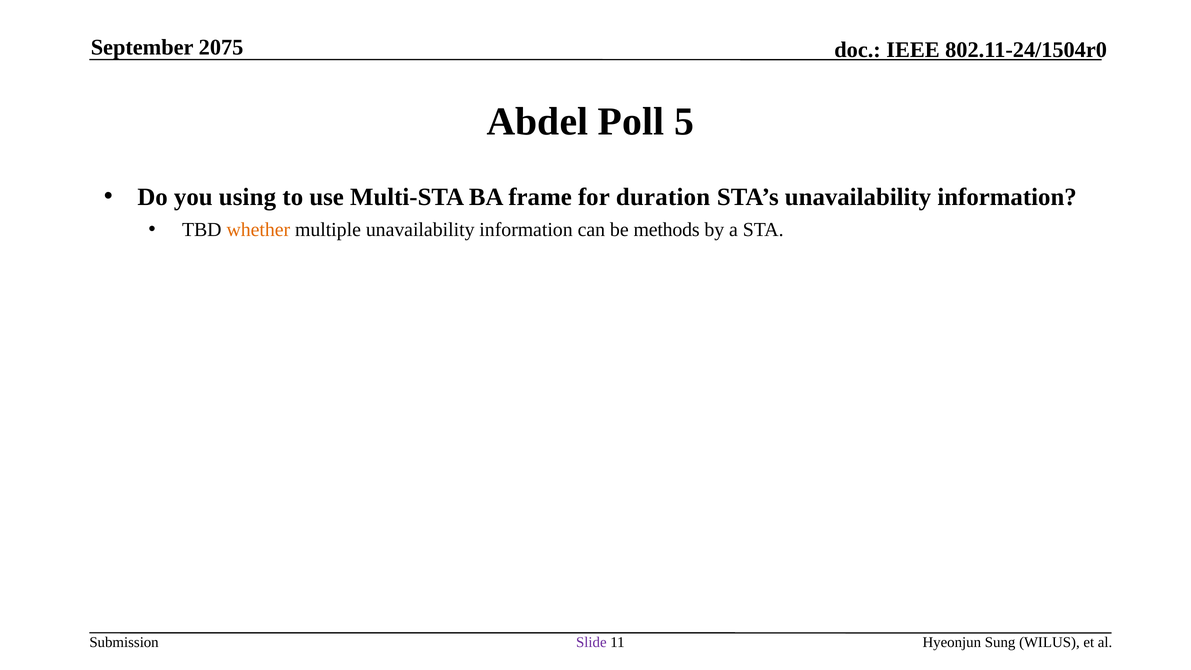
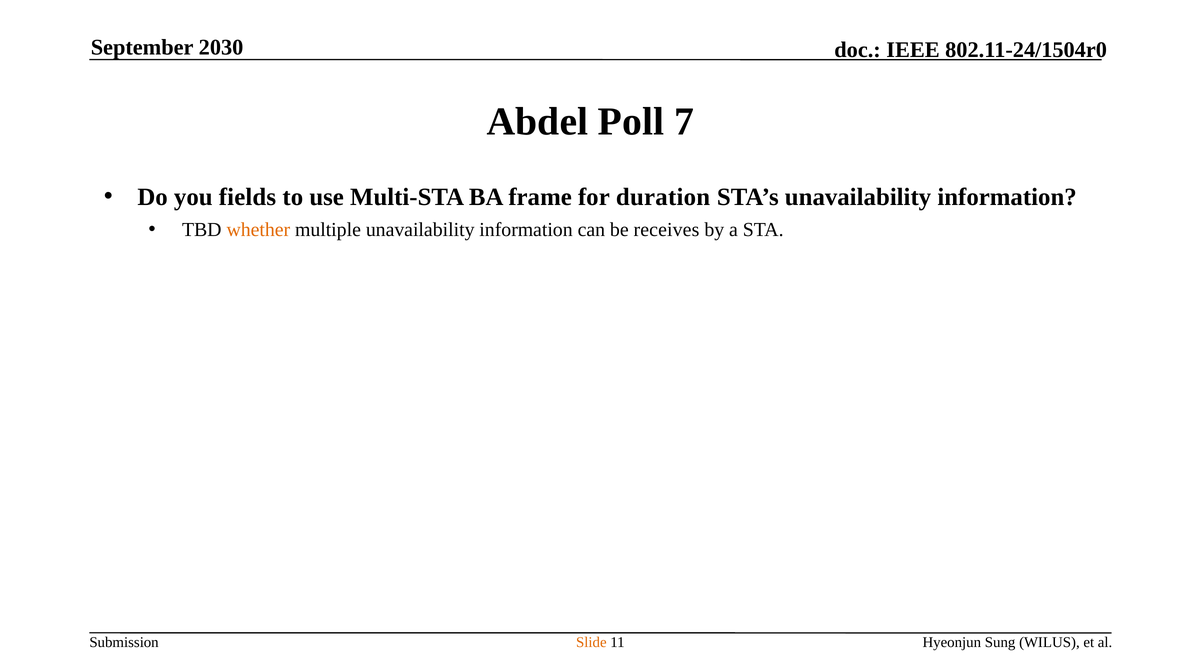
2075: 2075 -> 2030
5: 5 -> 7
using: using -> fields
methods: methods -> receives
Slide colour: purple -> orange
